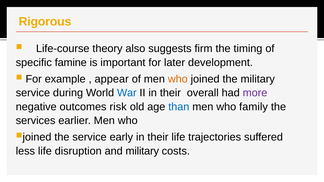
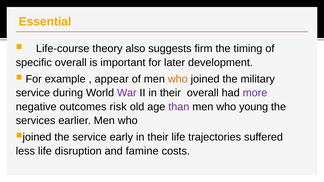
Rigorous: Rigorous -> Essential
specific famine: famine -> overall
War colour: blue -> purple
than colour: blue -> purple
family: family -> young
and military: military -> famine
